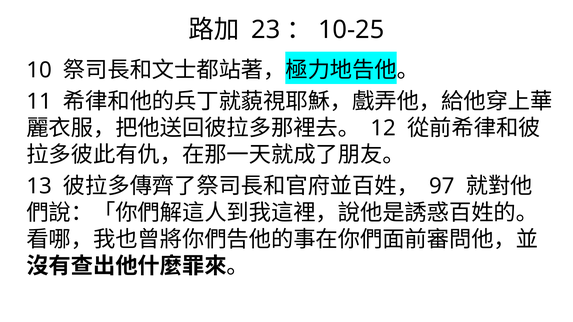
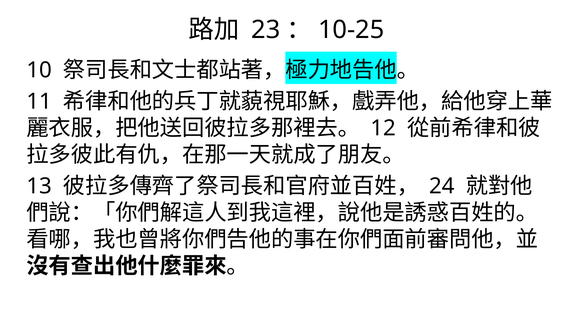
97: 97 -> 24
